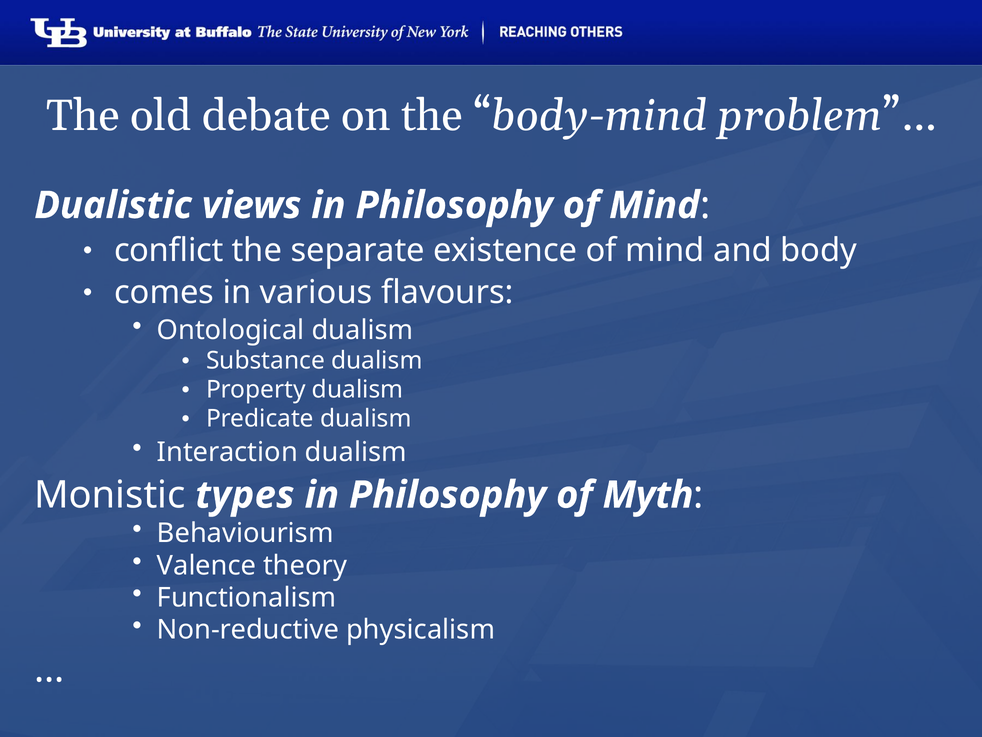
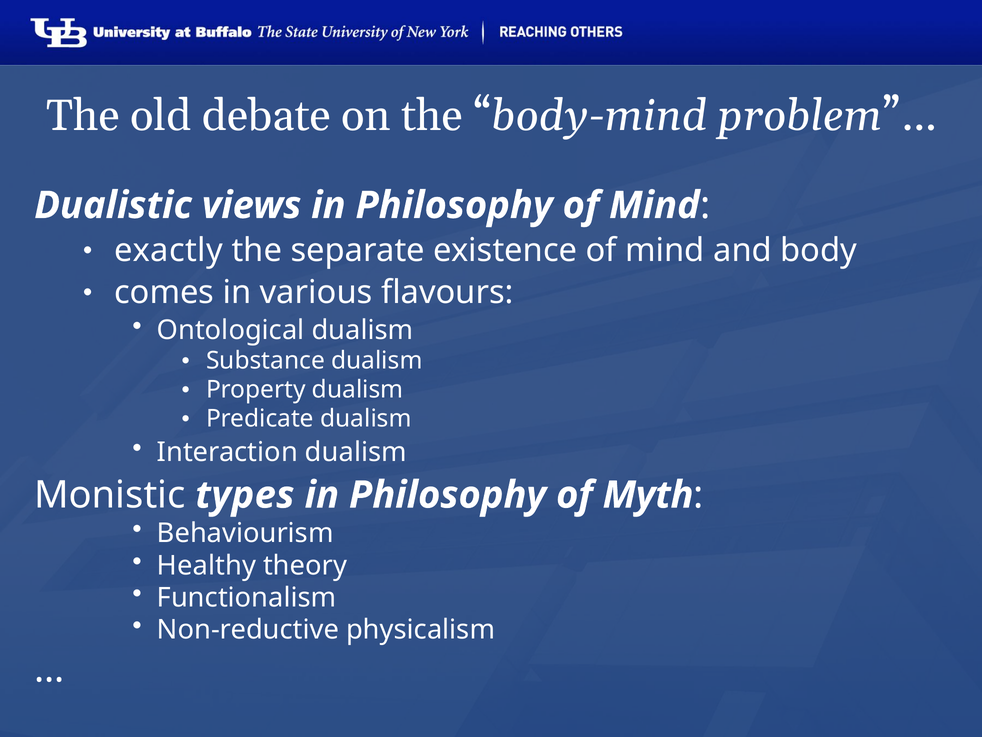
conflict: conflict -> exactly
Valence: Valence -> Healthy
